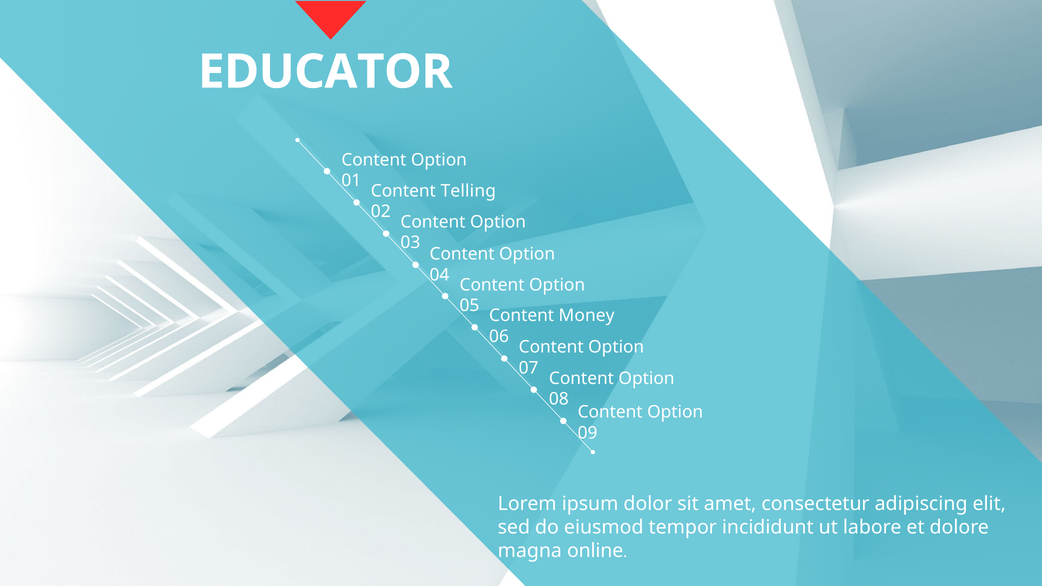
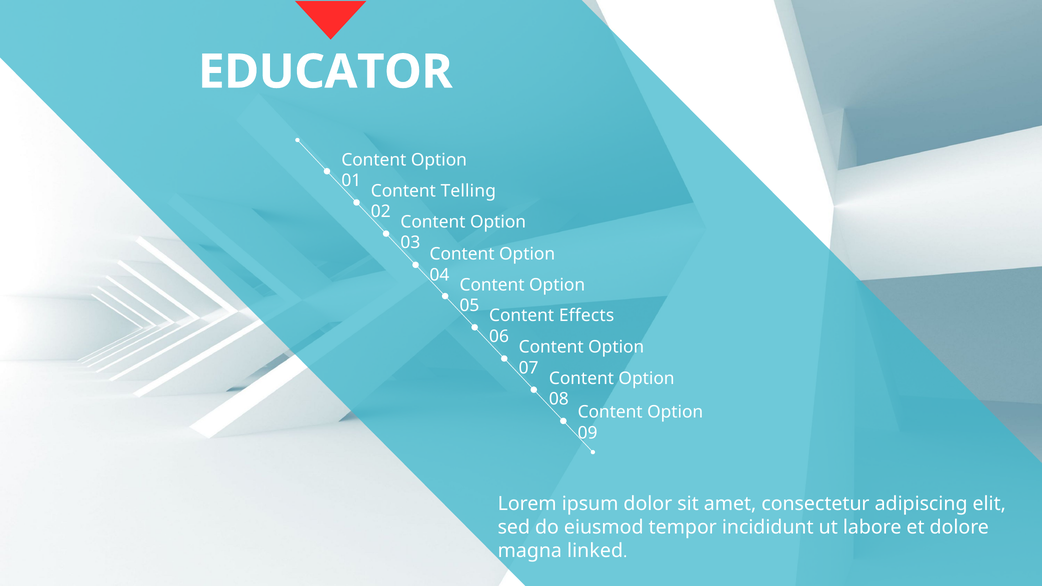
Money: Money -> Effects
online: online -> linked
